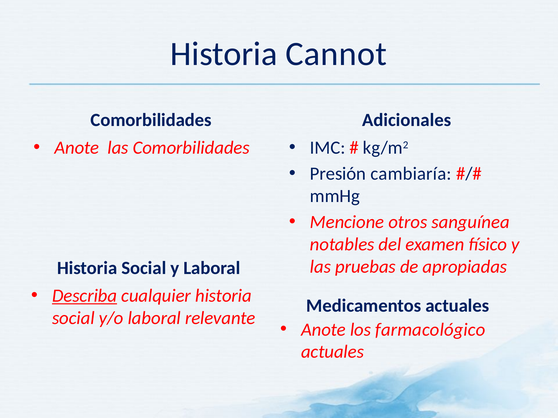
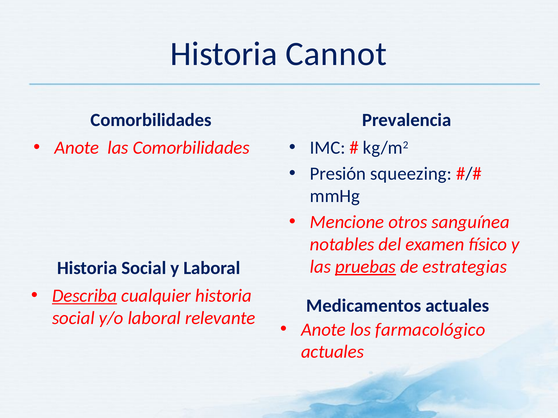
Adicionales: Adicionales -> Prevalencia
cambiaría: cambiaría -> squeezing
pruebas underline: none -> present
apropiadas: apropiadas -> estrategias
